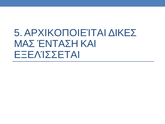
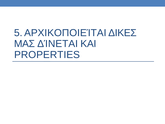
ΈΝΤΑΣΗ: ΈΝΤΑΣΗ -> ΔΊΝΕΤΑΙ
ΕΞΕΛΊΣΣΕΤΑΙ: ΕΞΕΛΊΣΣΕΤΑΙ -> PROPERTIES
